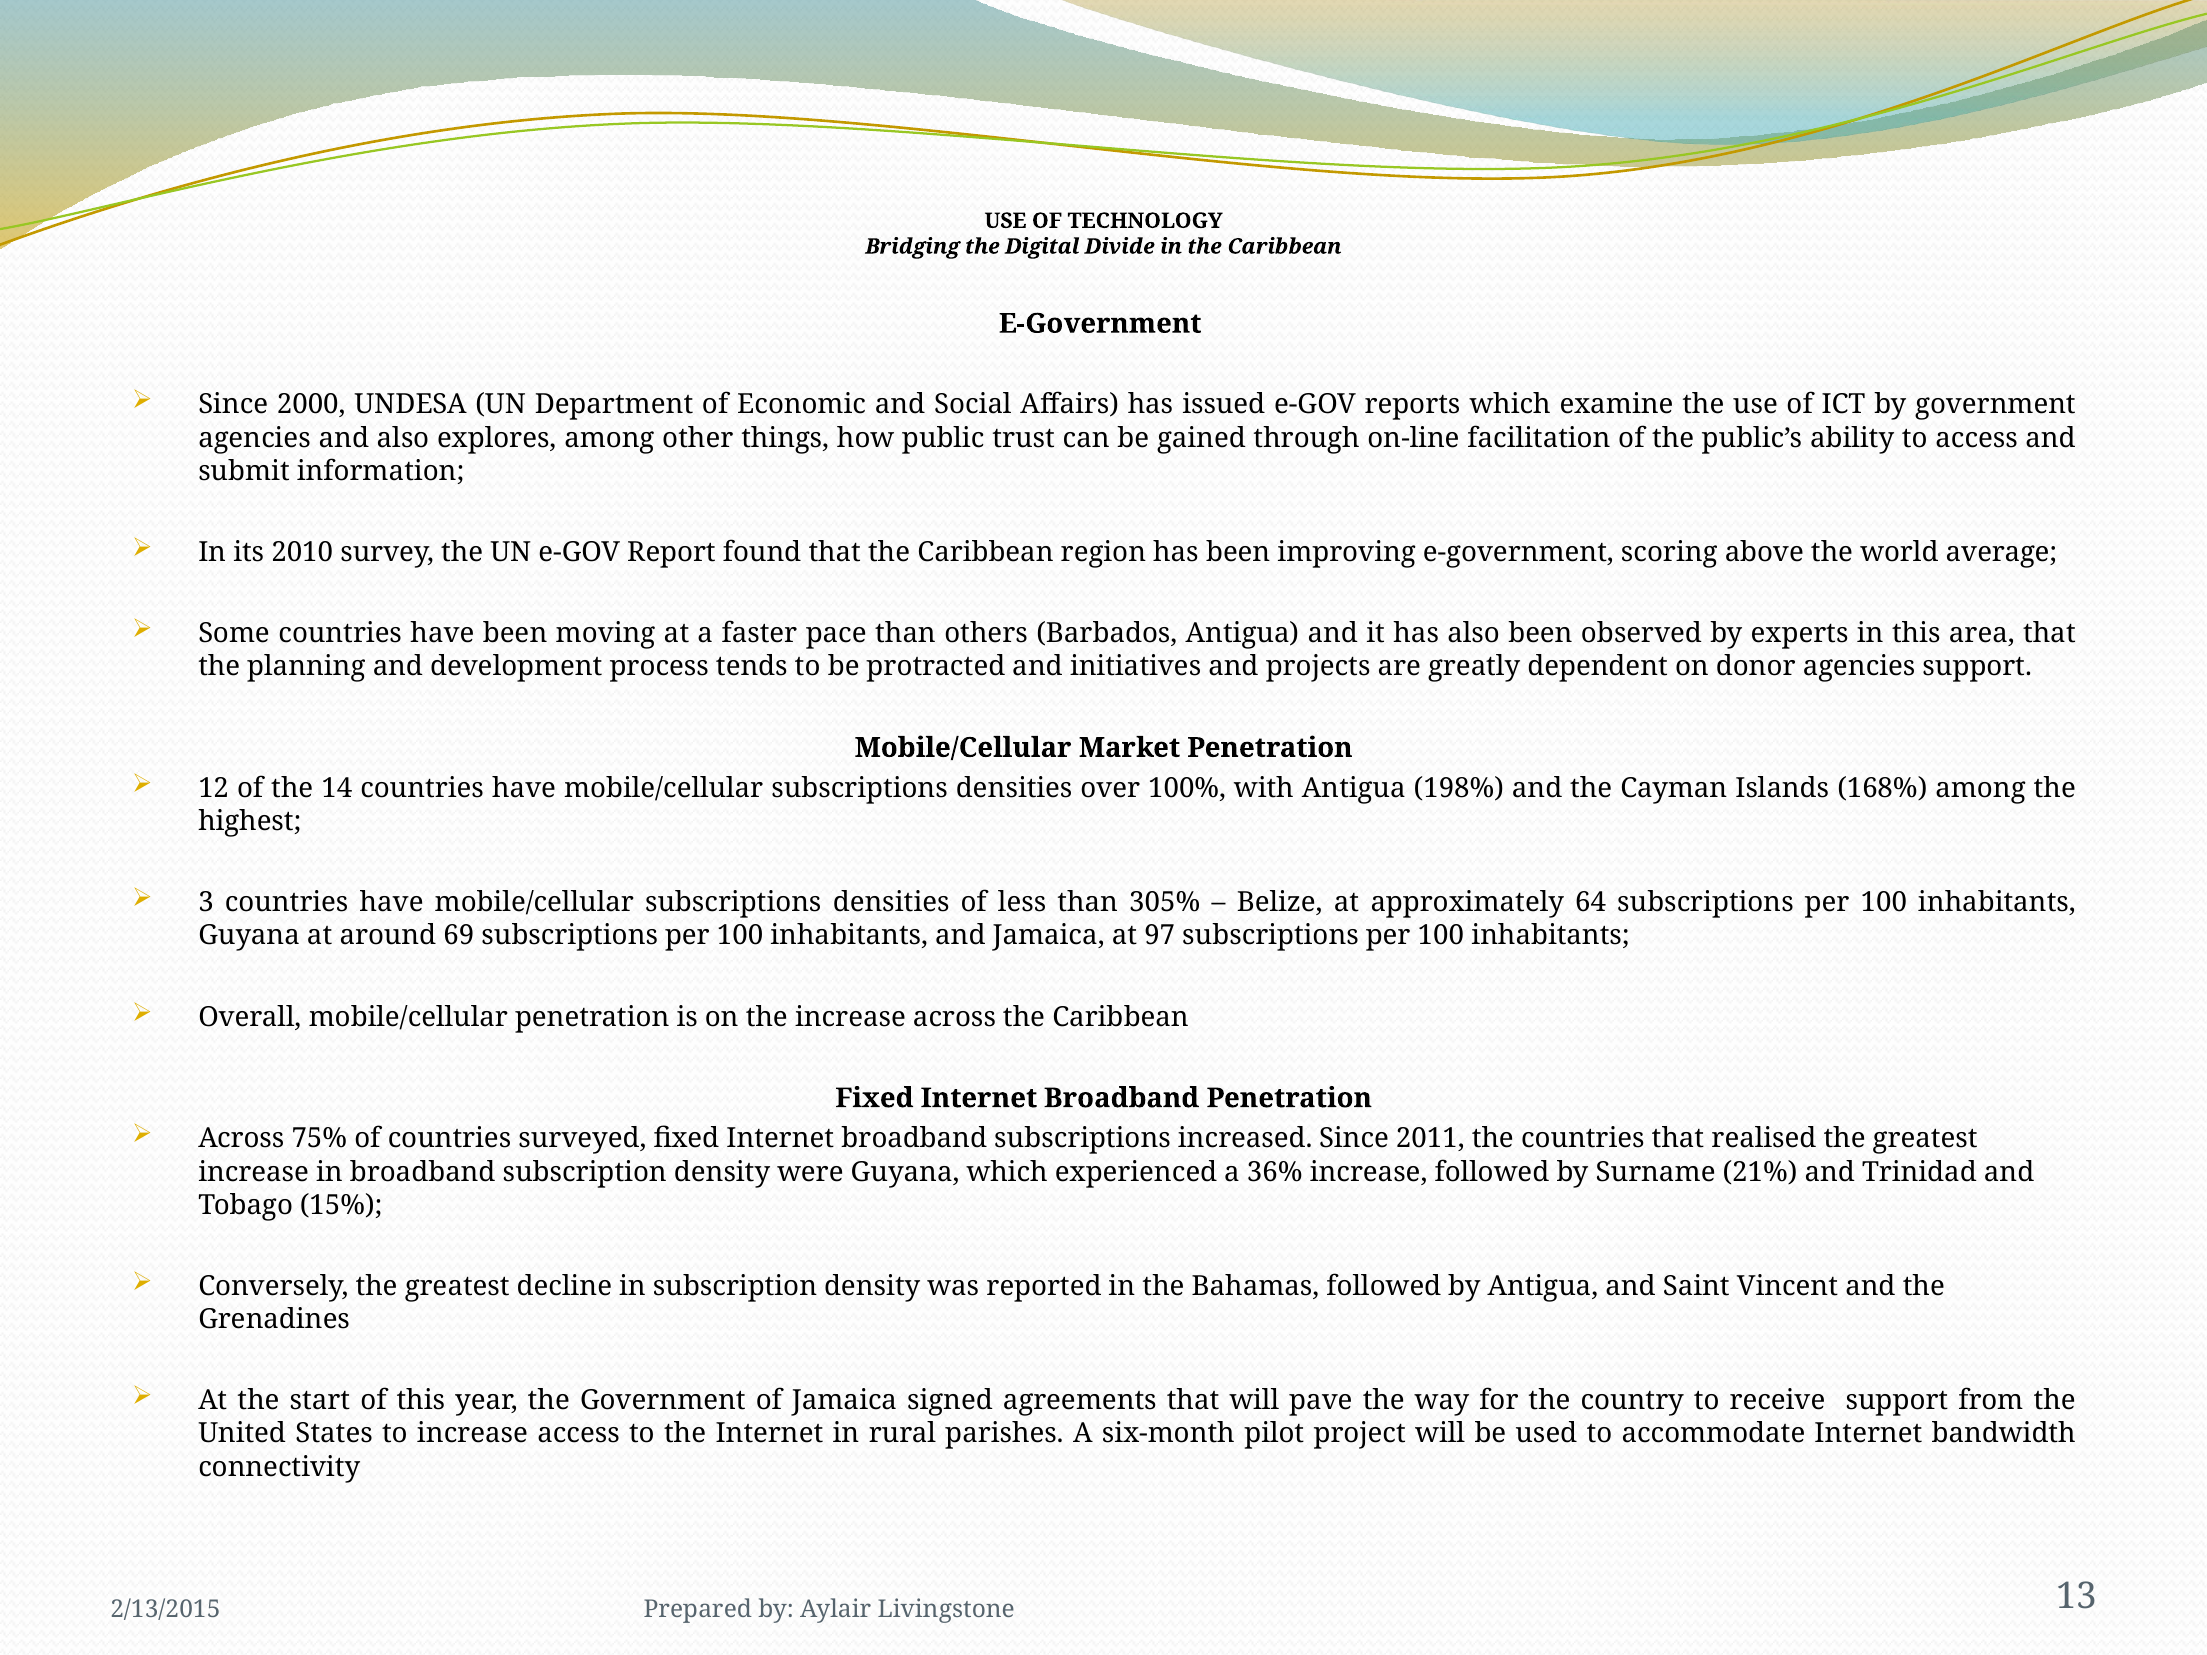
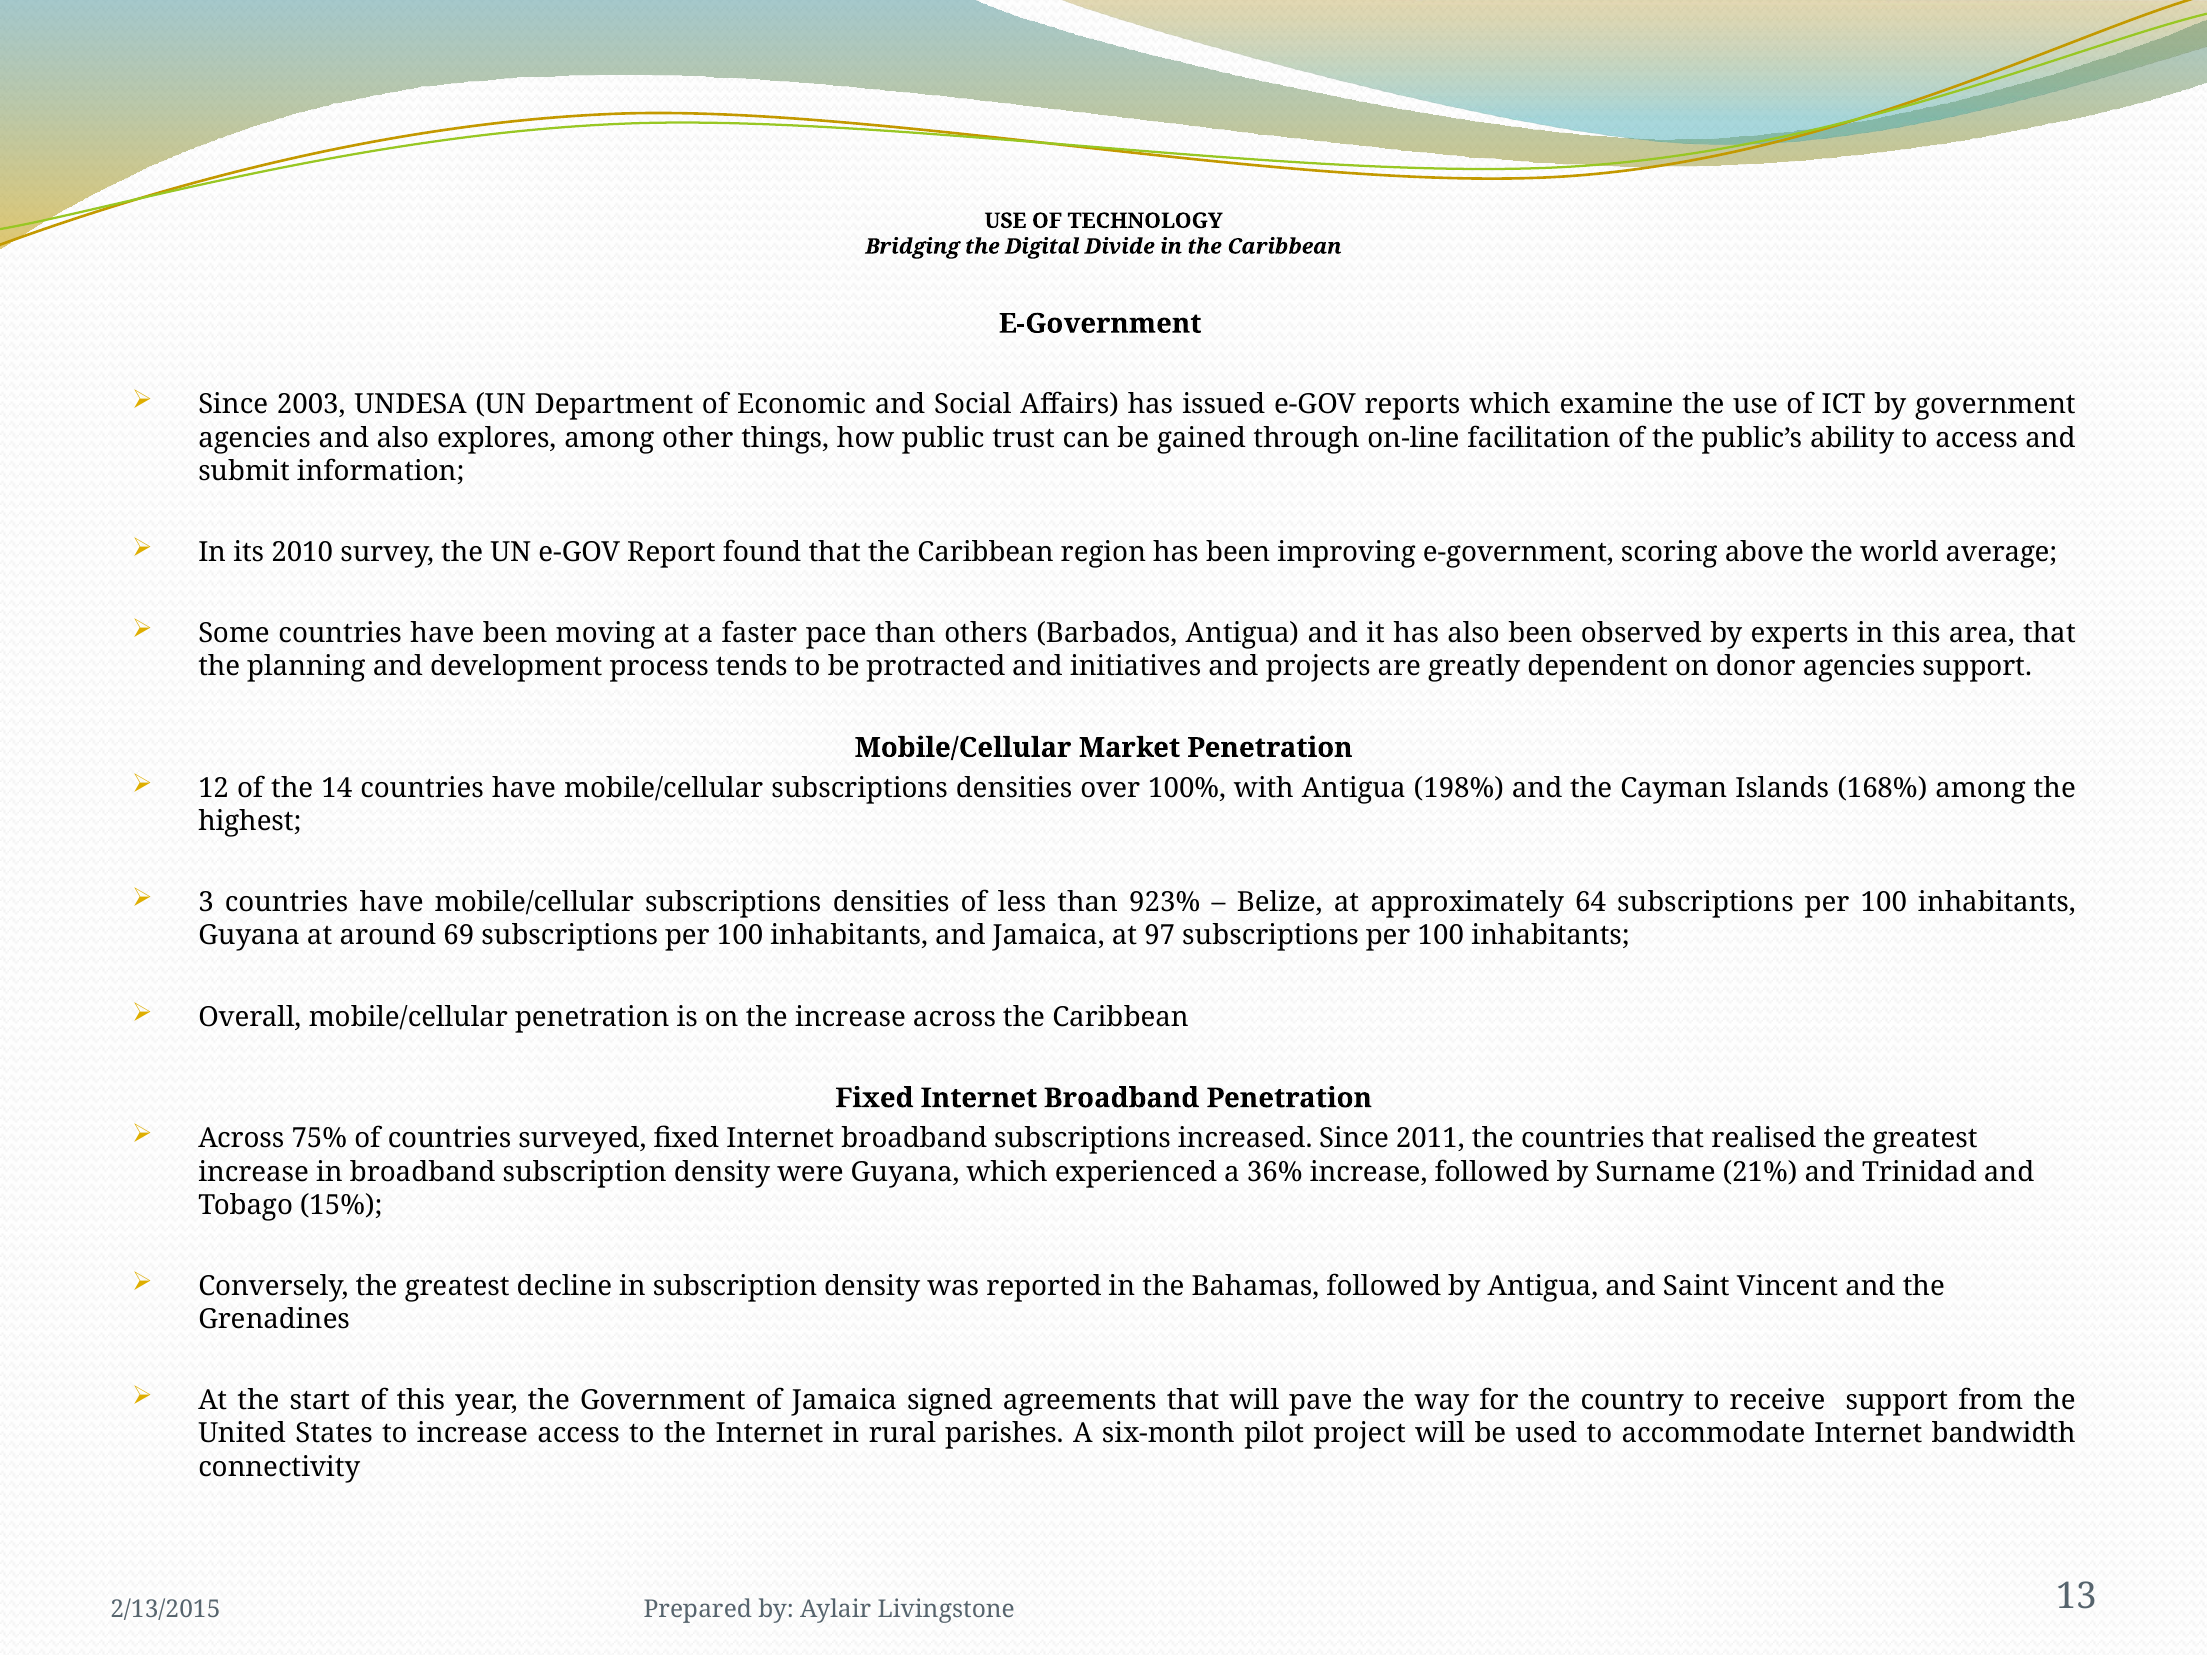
2000: 2000 -> 2003
305%: 305% -> 923%
